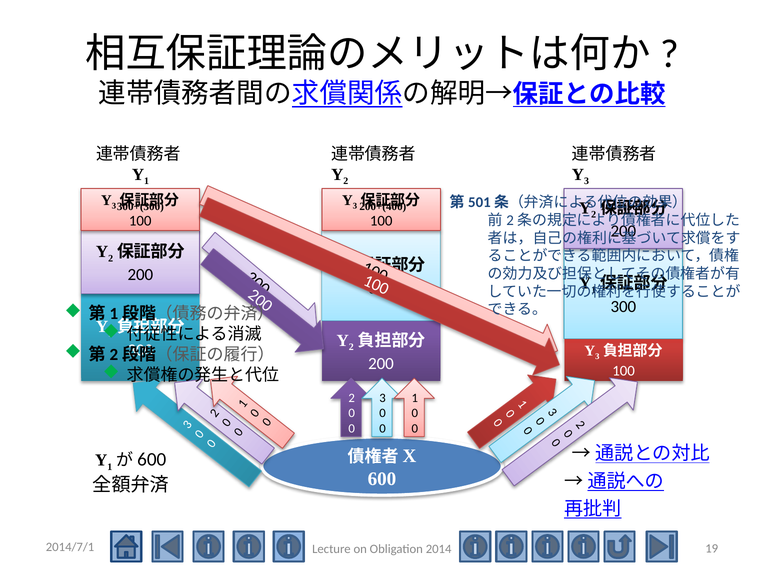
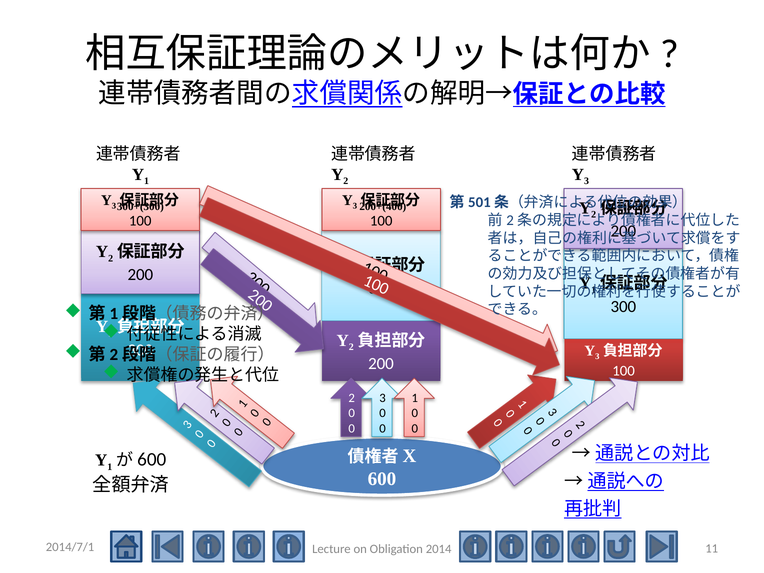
19: 19 -> 11
